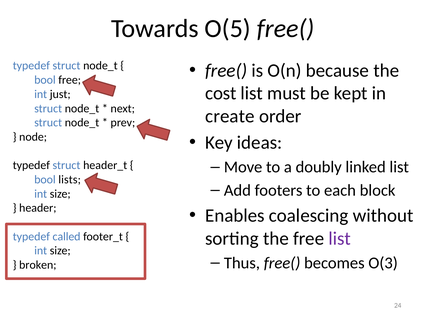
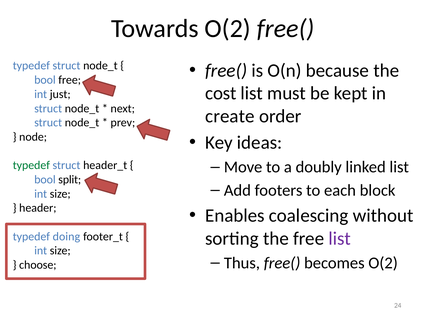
Towards O(5: O(5 -> O(2
typedef at (31, 165) colour: black -> green
lists: lists -> split
called: called -> doing
becomes O(3: O(3 -> O(2
broken: broken -> choose
